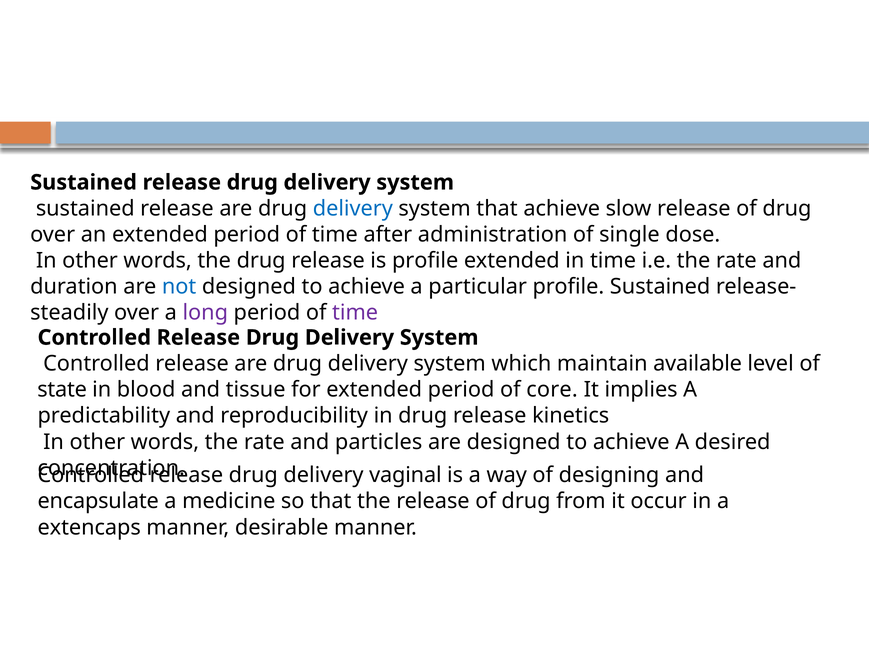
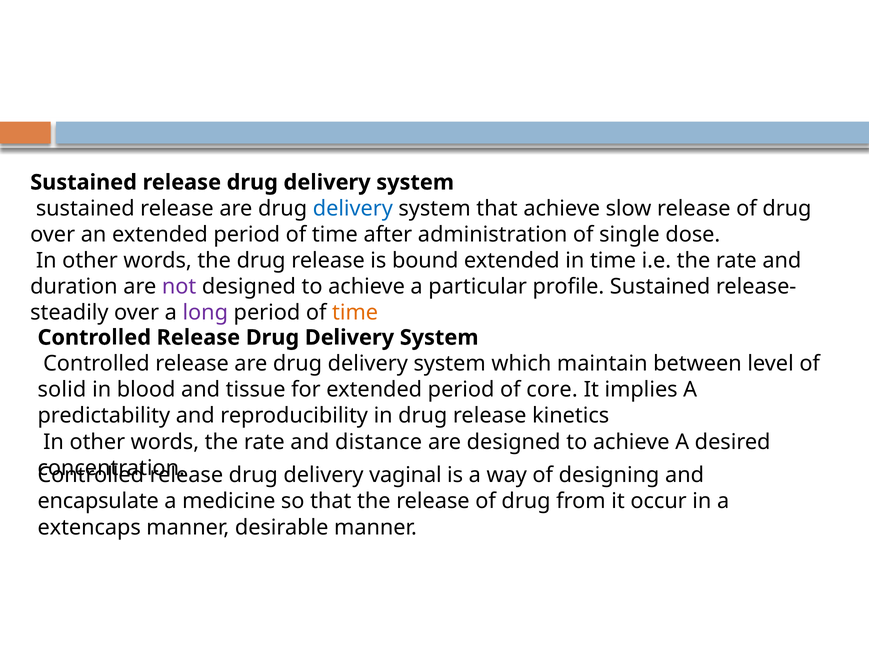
is profile: profile -> bound
not colour: blue -> purple
time at (355, 313) colour: purple -> orange
available: available -> between
state: state -> solid
particles: particles -> distance
